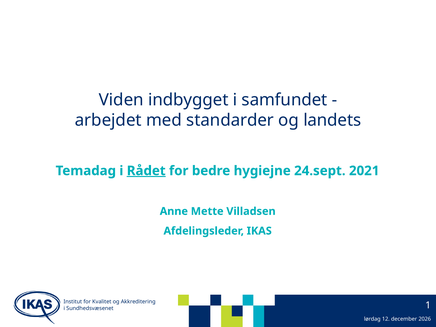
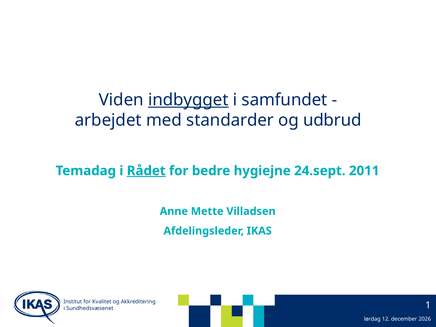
indbygget underline: none -> present
landets: landets -> udbrud
2021: 2021 -> 2011
